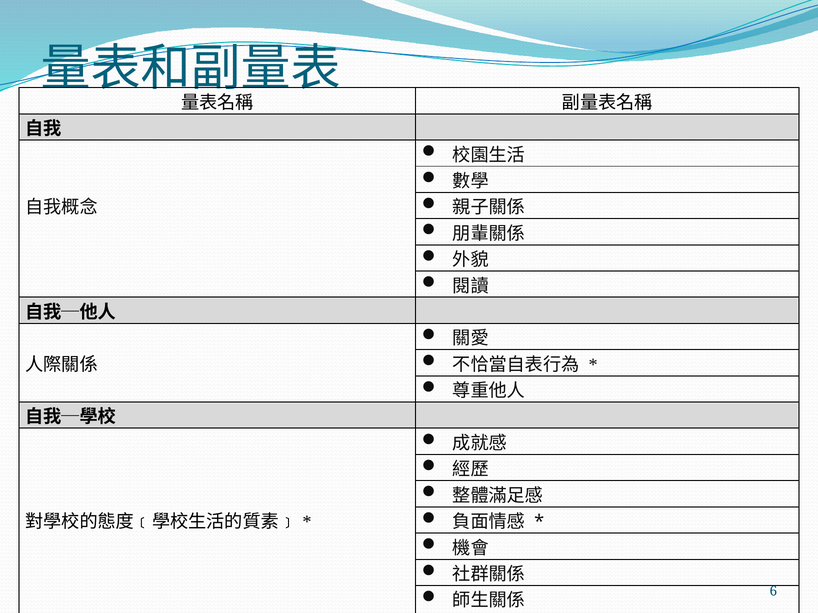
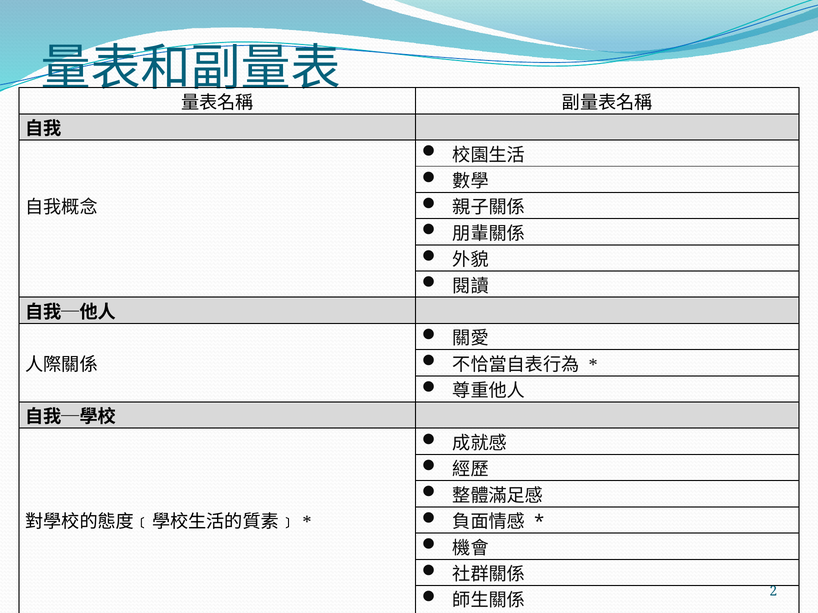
6: 6 -> 2
